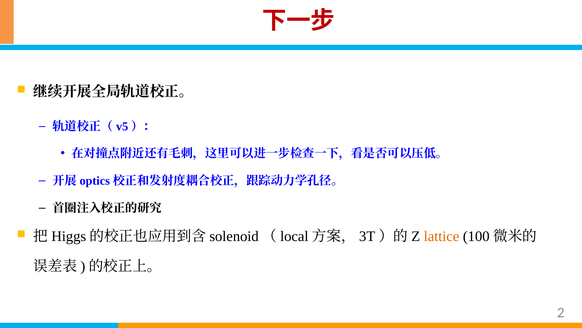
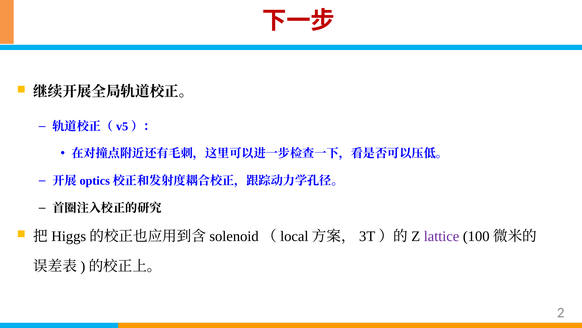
lattice colour: orange -> purple
